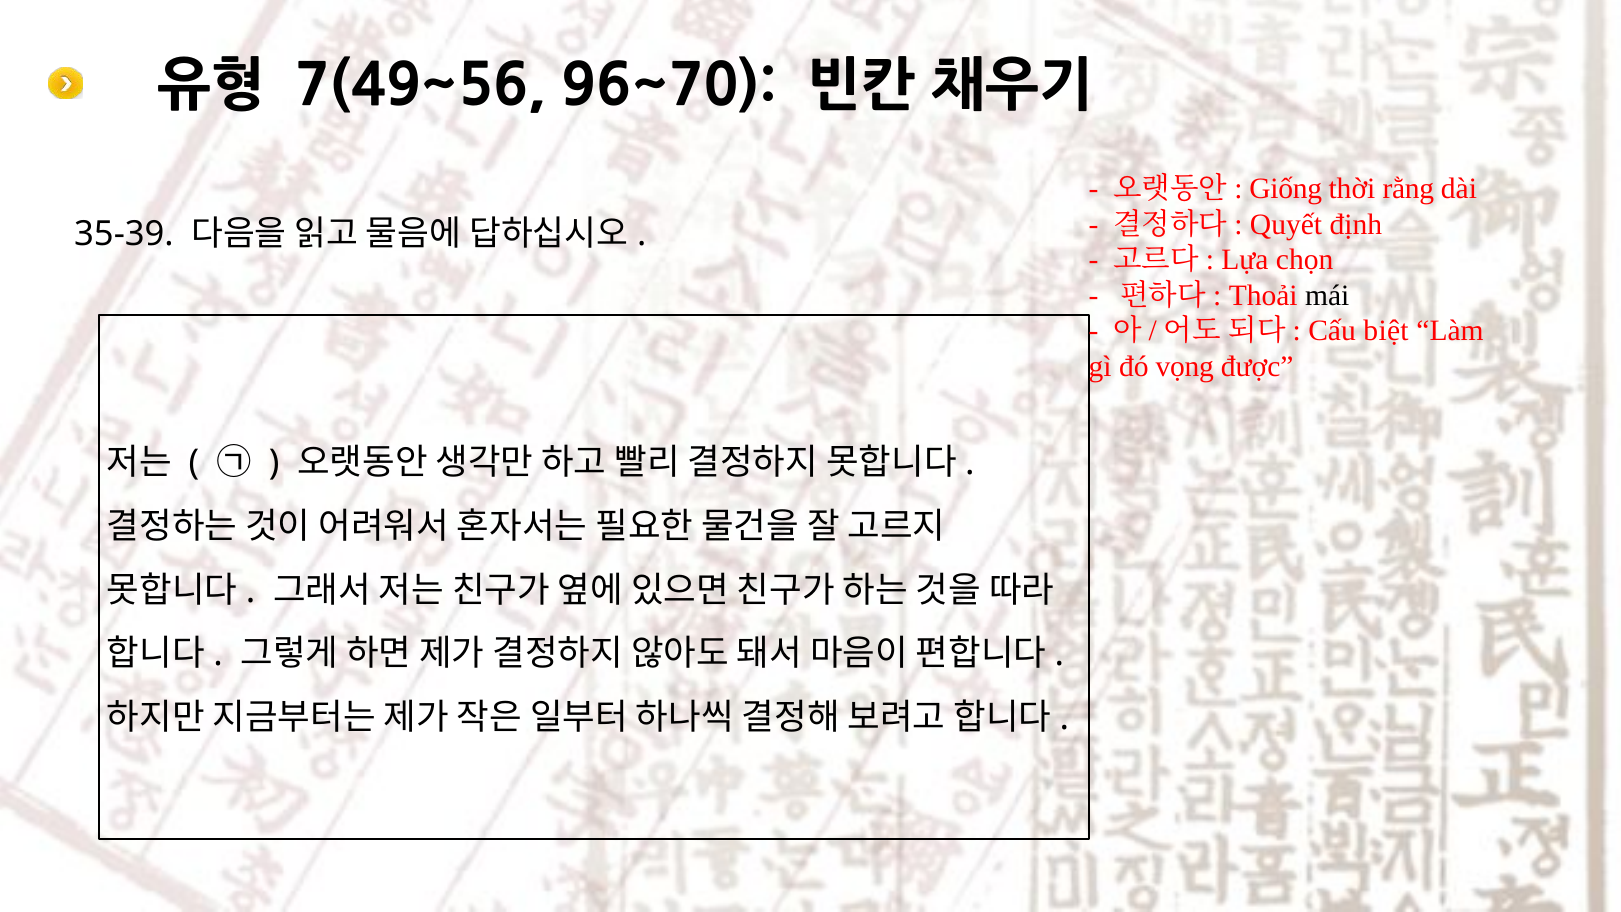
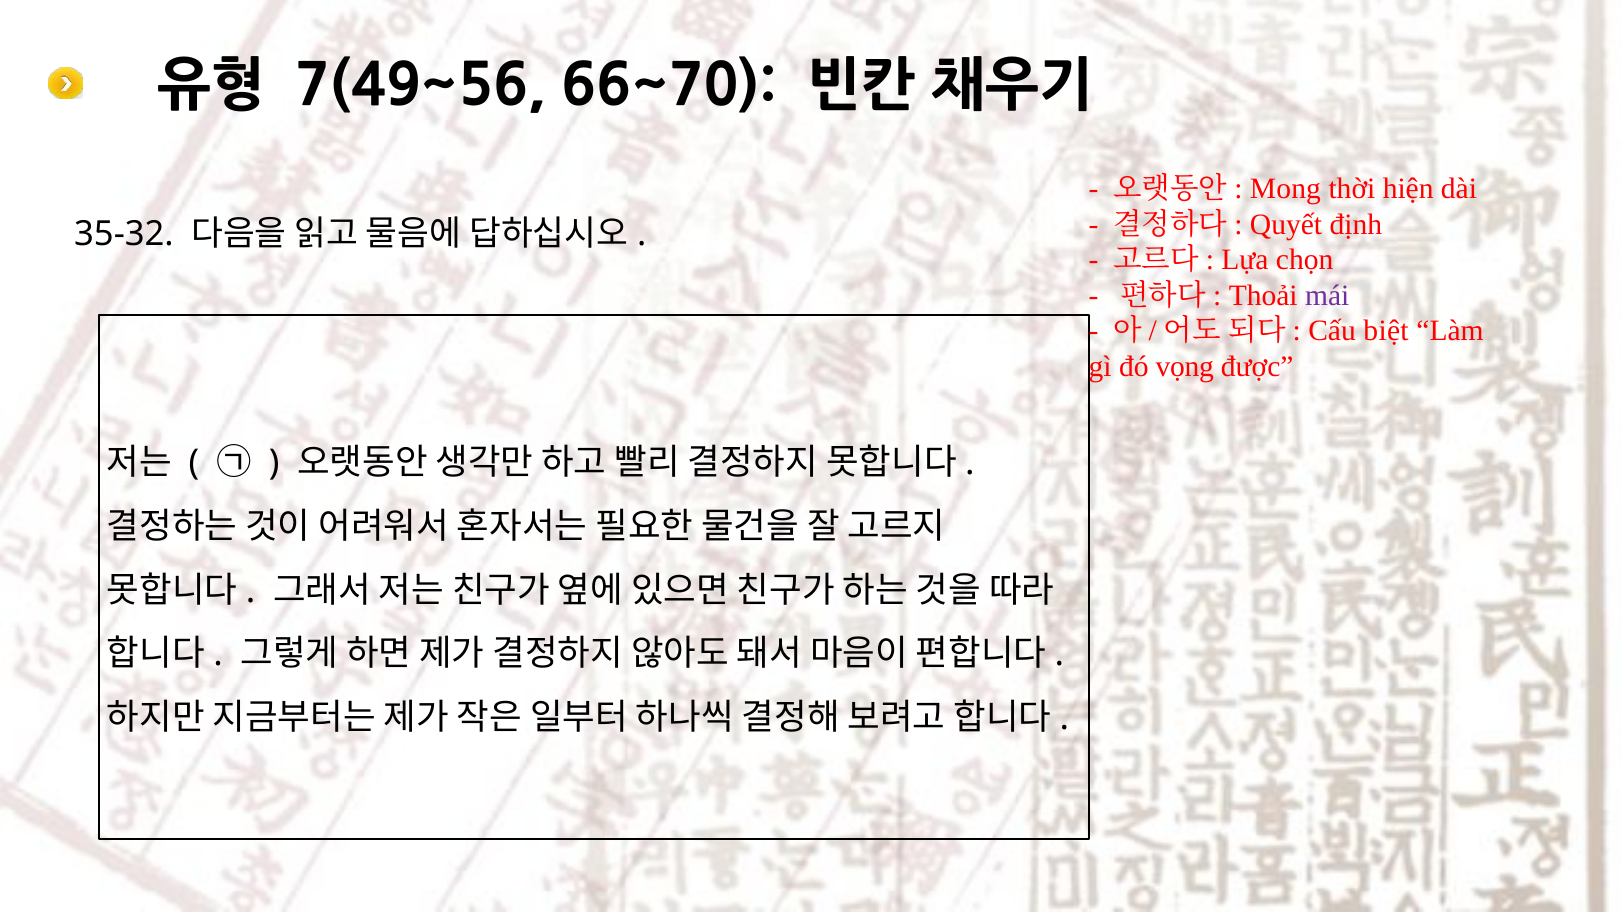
96~70: 96~70 -> 66~70
Giống: Giống -> Mong
rằng: rằng -> hiện
35-39: 35-39 -> 35-32
mái colour: black -> purple
